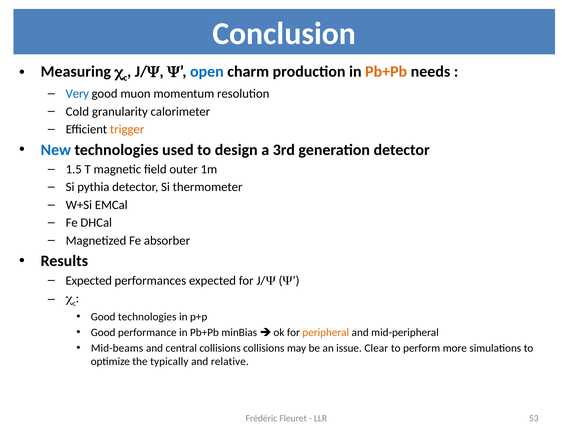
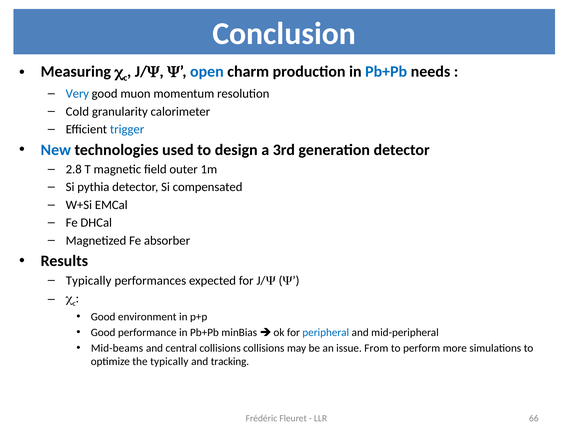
Pb+Pb at (386, 72) colour: orange -> blue
trigger colour: orange -> blue
1.5: 1.5 -> 2.8
thermometer: thermometer -> compensated
Expected at (89, 281): Expected -> Typically
Good technologies: technologies -> environment
peripheral colour: orange -> blue
Clear: Clear -> From
relative: relative -> tracking
53: 53 -> 66
